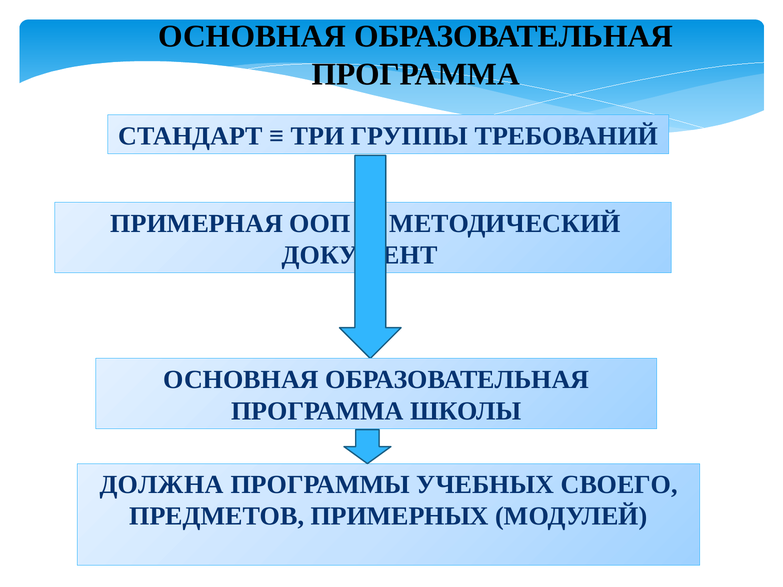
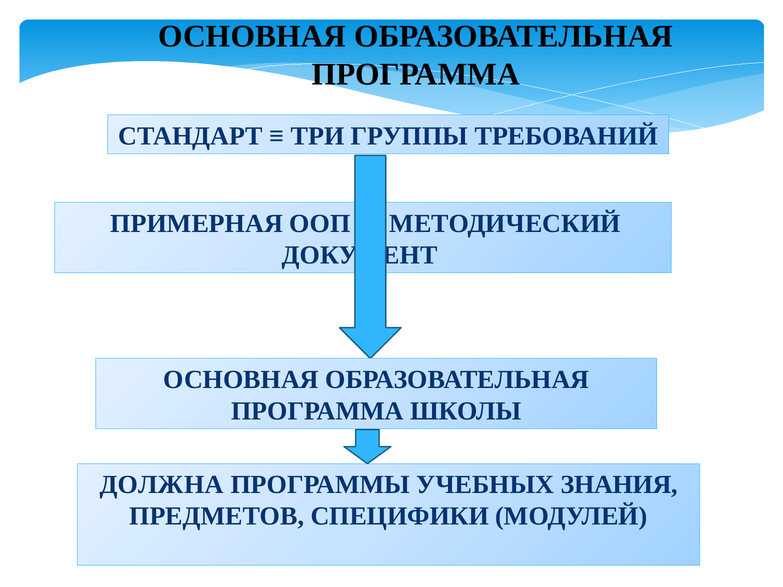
СВОЕГО: СВОЕГО -> ЗНАНИЯ
ПРИМЕРНЫХ: ПРИМЕРНЫХ -> СПЕЦИФИКИ
